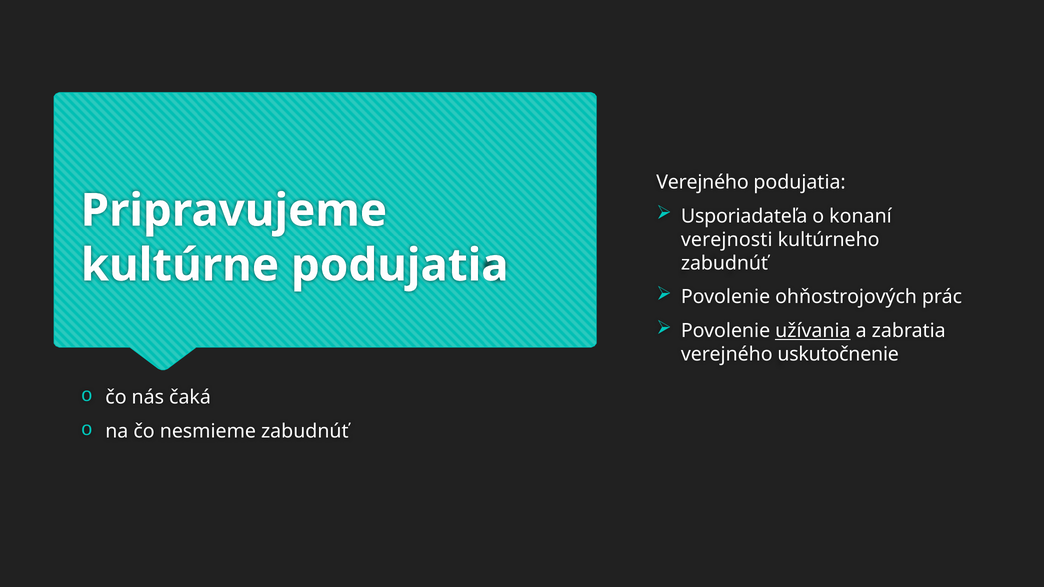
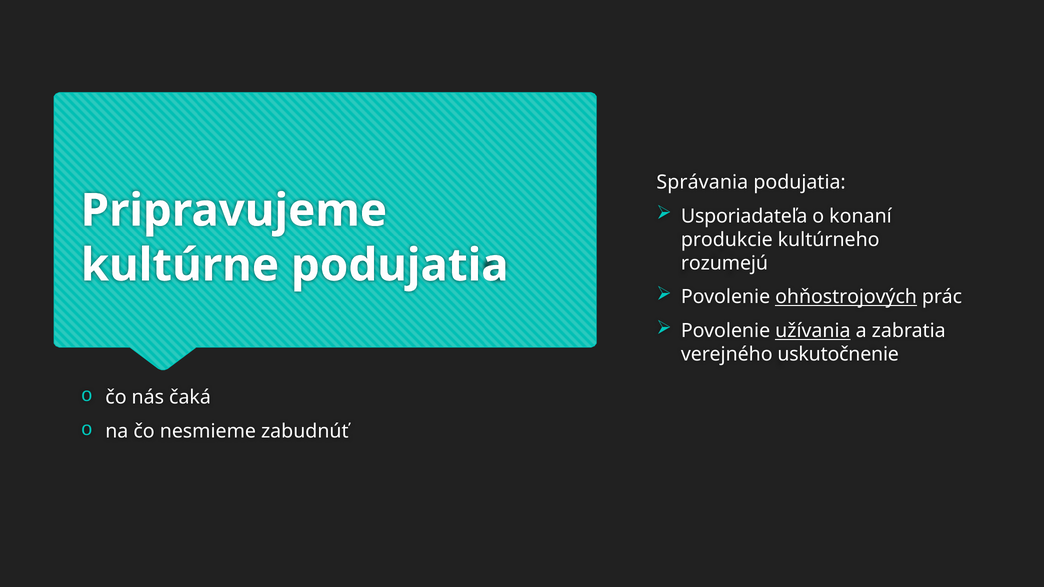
Verejného at (702, 182): Verejného -> Správania
verejnosti: verejnosti -> produkcie
zabudnúť at (724, 263): zabudnúť -> rozumejú
ohňostrojových underline: none -> present
